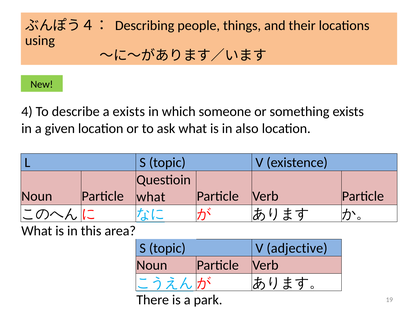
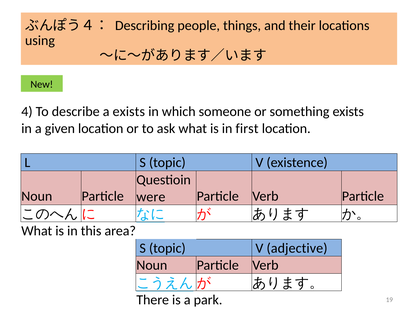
also: also -> first
what at (151, 197): what -> were
